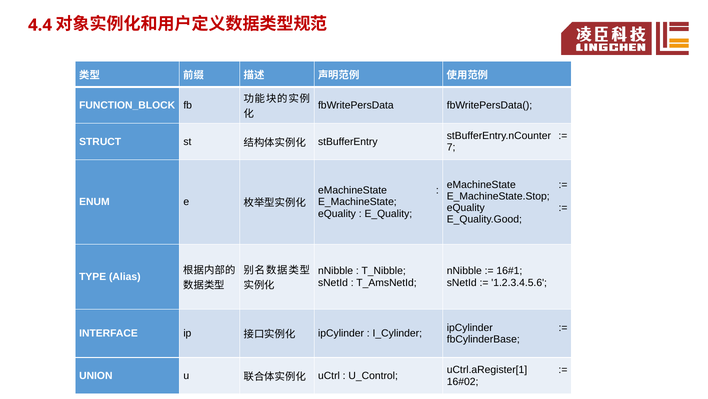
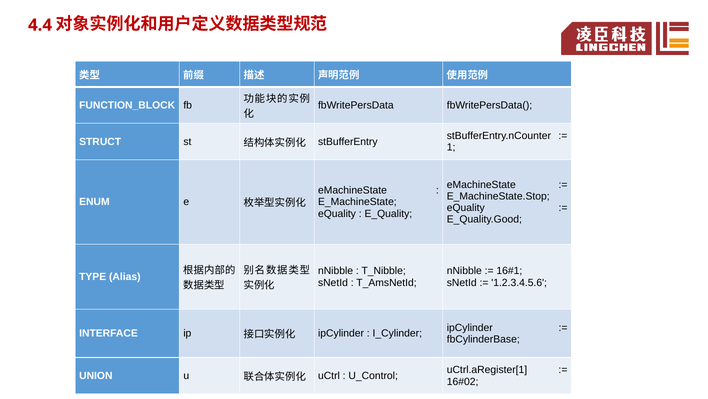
7: 7 -> 1
